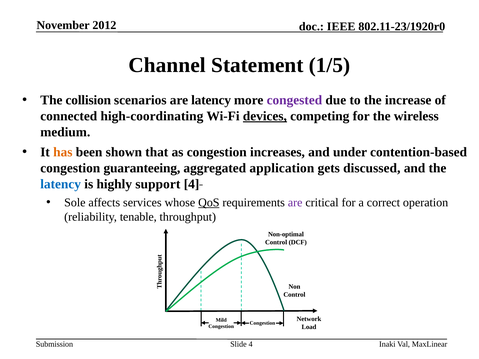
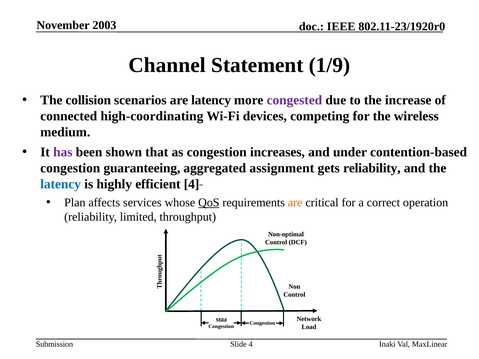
2012: 2012 -> 2003
1/5: 1/5 -> 1/9
devices underline: present -> none
has colour: orange -> purple
application: application -> assignment
gets discussed: discussed -> reliability
support: support -> efficient
Sole: Sole -> Plan
are at (295, 203) colour: purple -> orange
tenable: tenable -> limited
